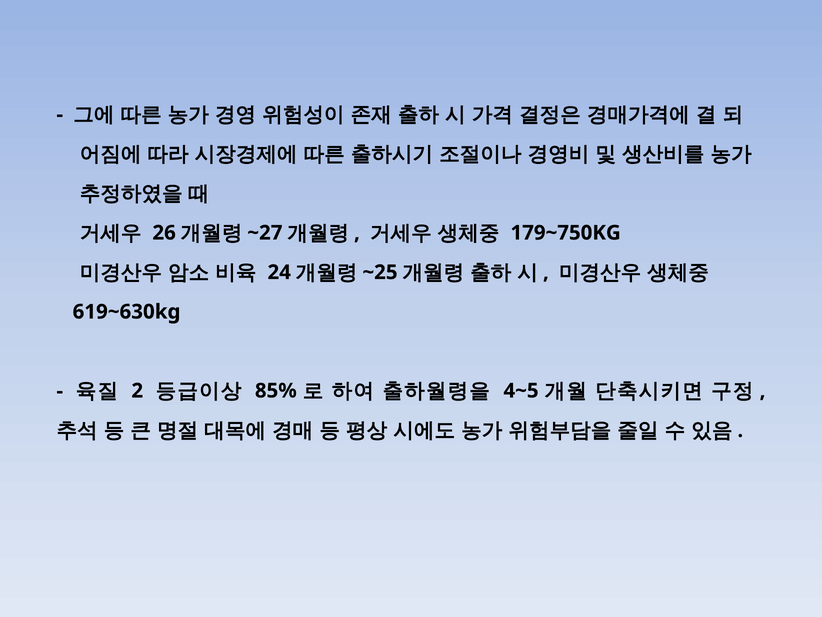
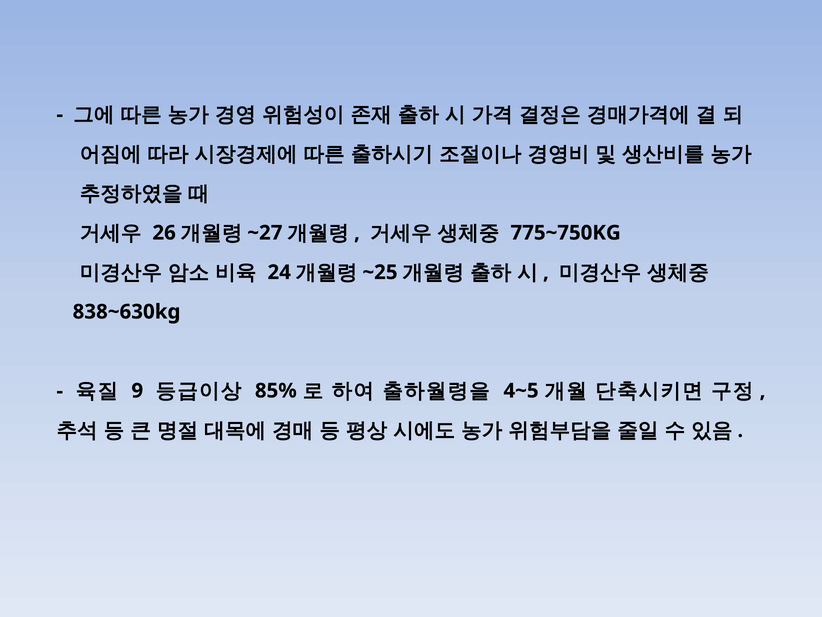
179~750KG: 179~750KG -> 775~750KG
619~630kg: 619~630kg -> 838~630kg
2: 2 -> 9
